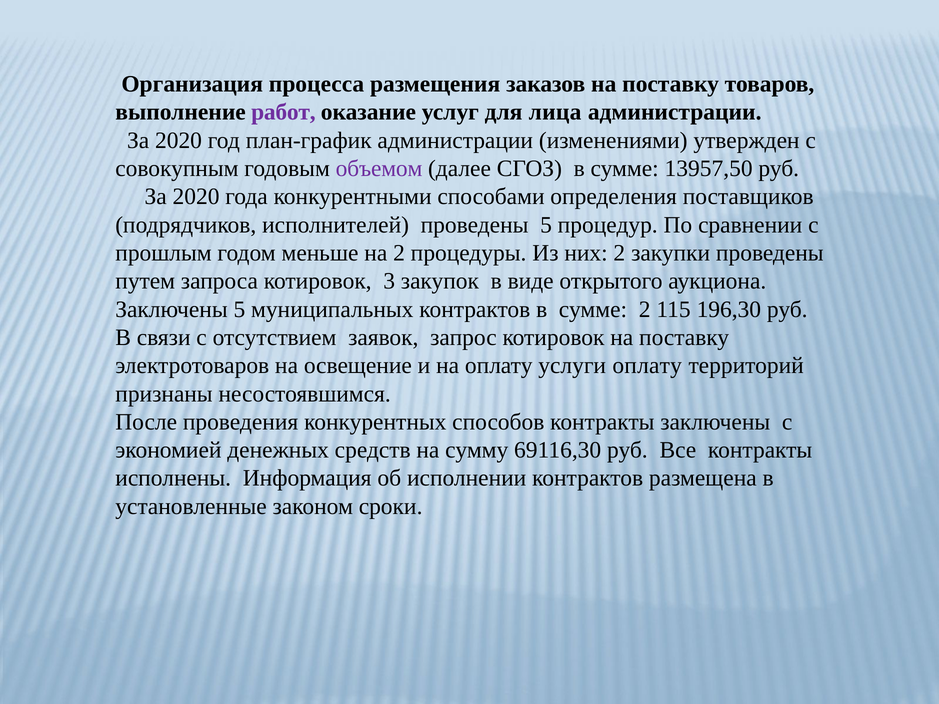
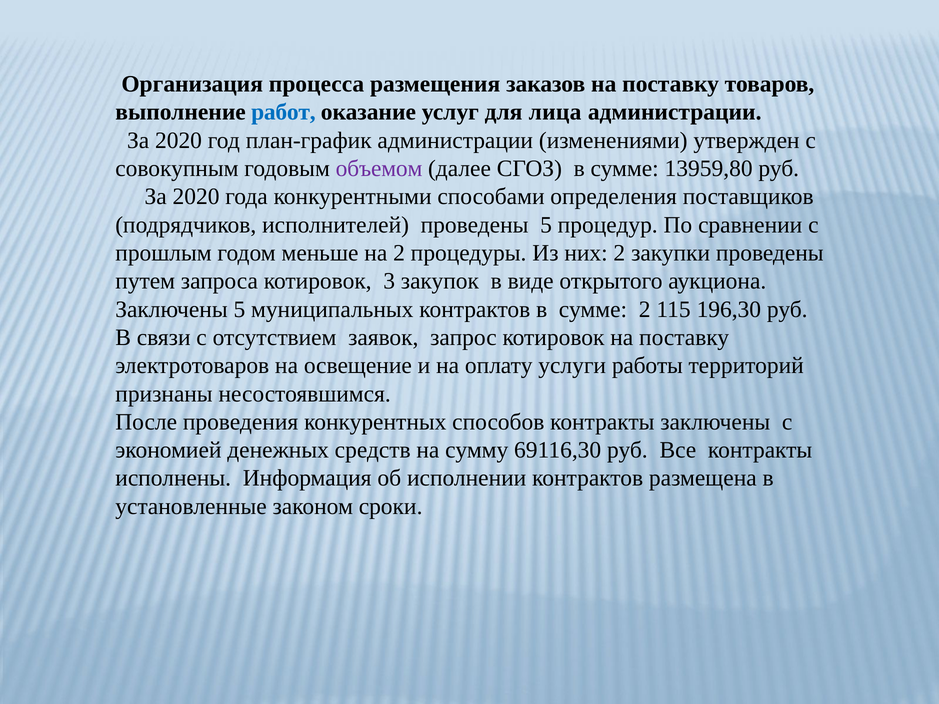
работ colour: purple -> blue
13957,50: 13957,50 -> 13959,80
услуги оплату: оплату -> работы
